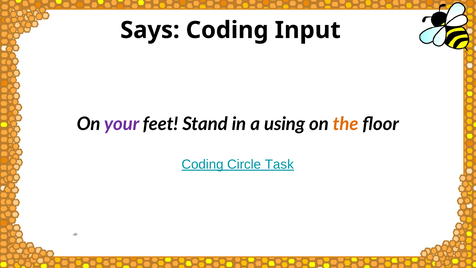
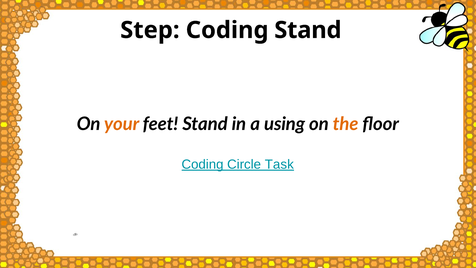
Says: Says -> Step
Coding Input: Input -> Stand
your colour: purple -> orange
